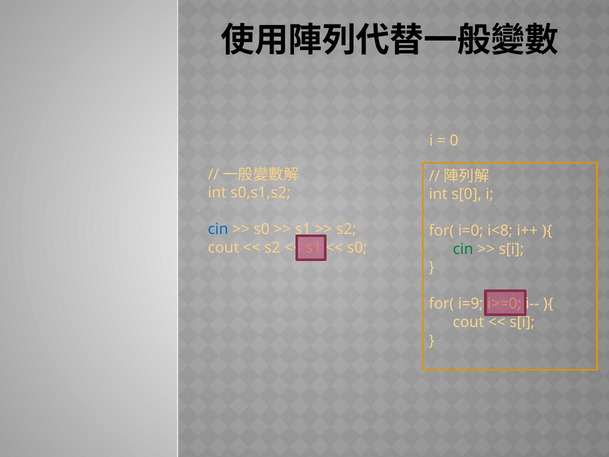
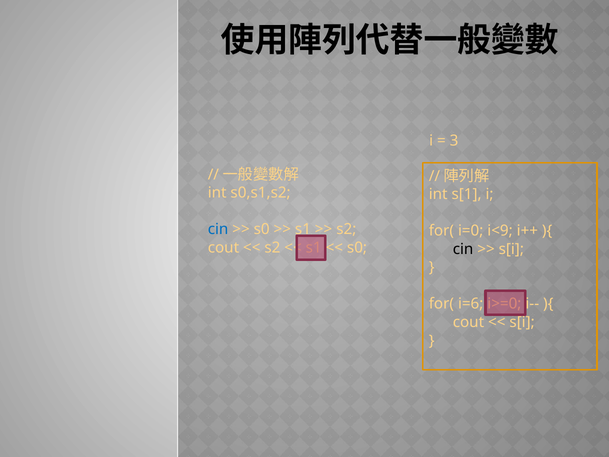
0: 0 -> 3
s[0: s[0 -> s[1
i<8: i<8 -> i<9
cin at (463, 249) colour: green -> black
i=9: i=9 -> i=6
